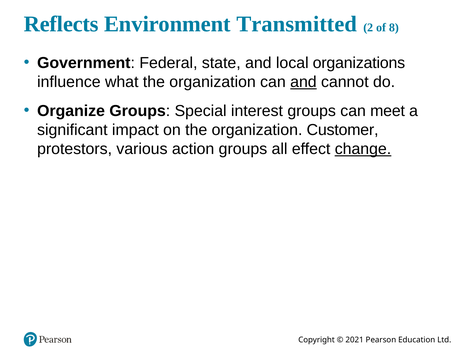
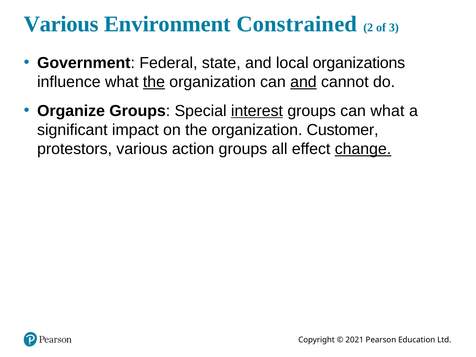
Reflects at (61, 24): Reflects -> Various
Transmitted: Transmitted -> Constrained
8: 8 -> 3
the at (154, 82) underline: none -> present
interest underline: none -> present
can meet: meet -> what
